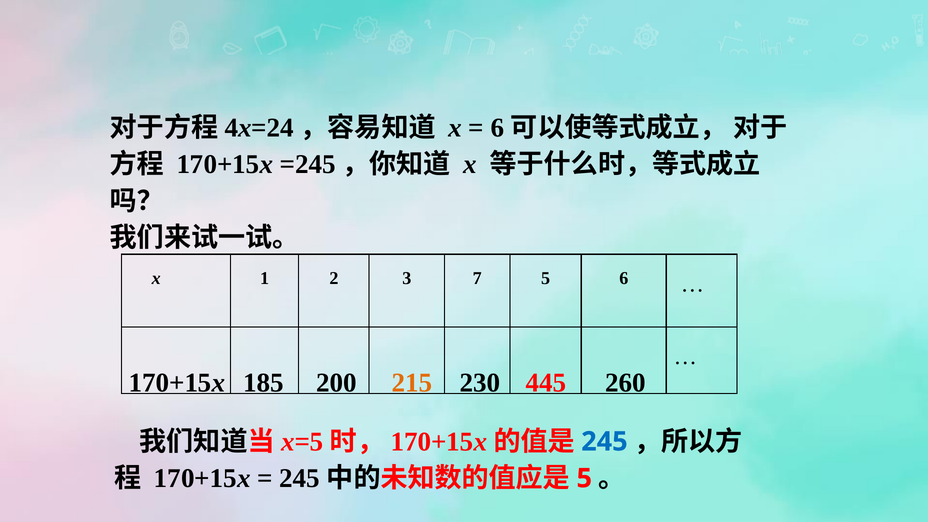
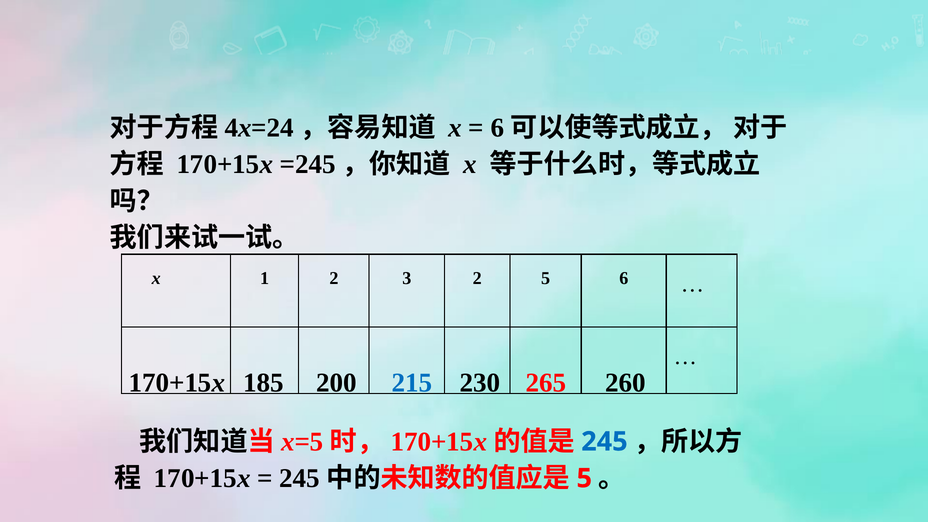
3 7: 7 -> 2
215 colour: orange -> blue
445: 445 -> 265
